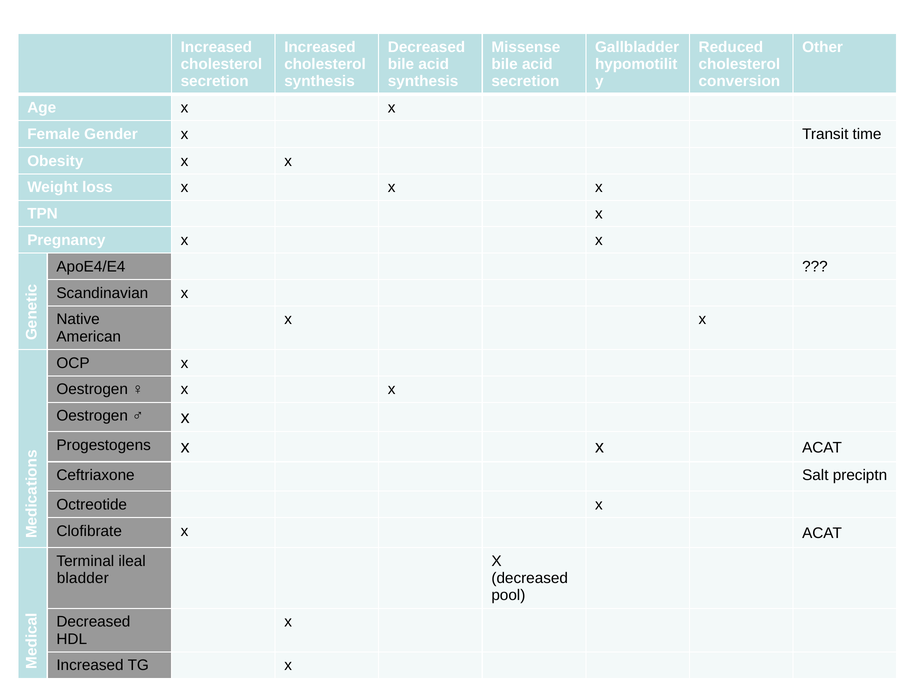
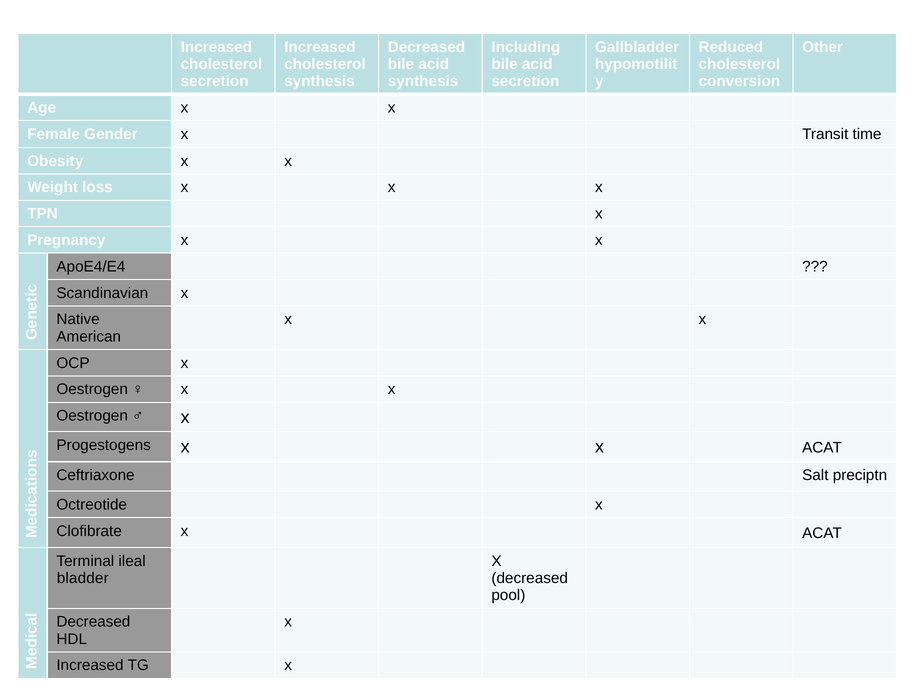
Missense: Missense -> Including
